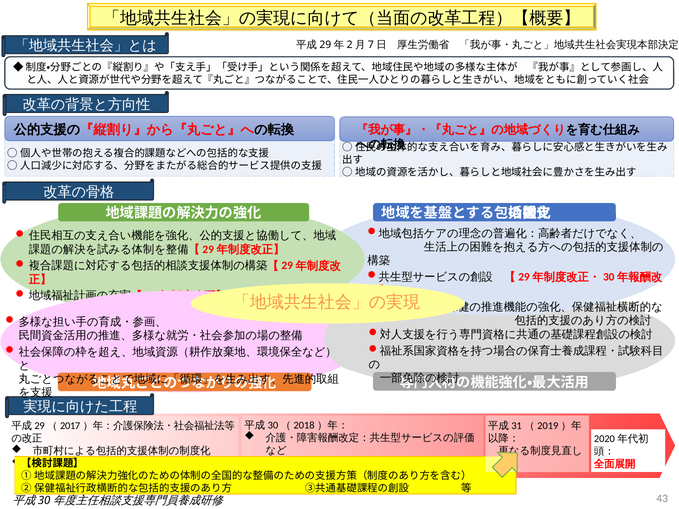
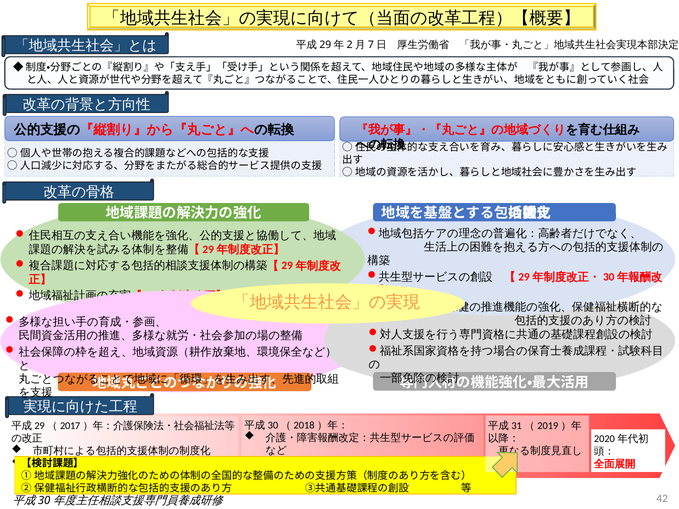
43: 43 -> 42
